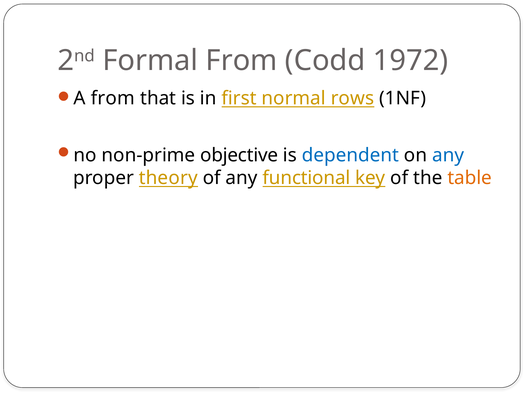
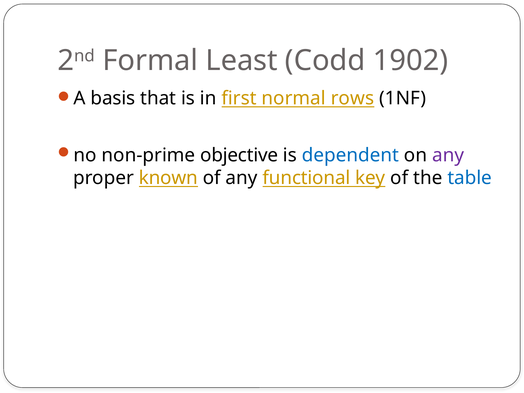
Formal From: From -> Least
1972: 1972 -> 1902
A from: from -> basis
any at (448, 155) colour: blue -> purple
theory: theory -> known
table colour: orange -> blue
